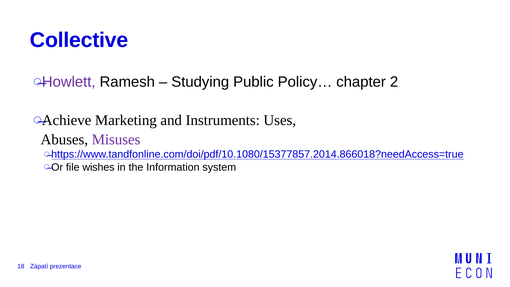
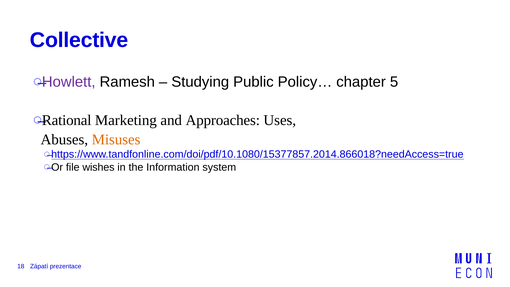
2: 2 -> 5
Achieve: Achieve -> Rational
Instruments: Instruments -> Approaches
Misuses colour: purple -> orange
